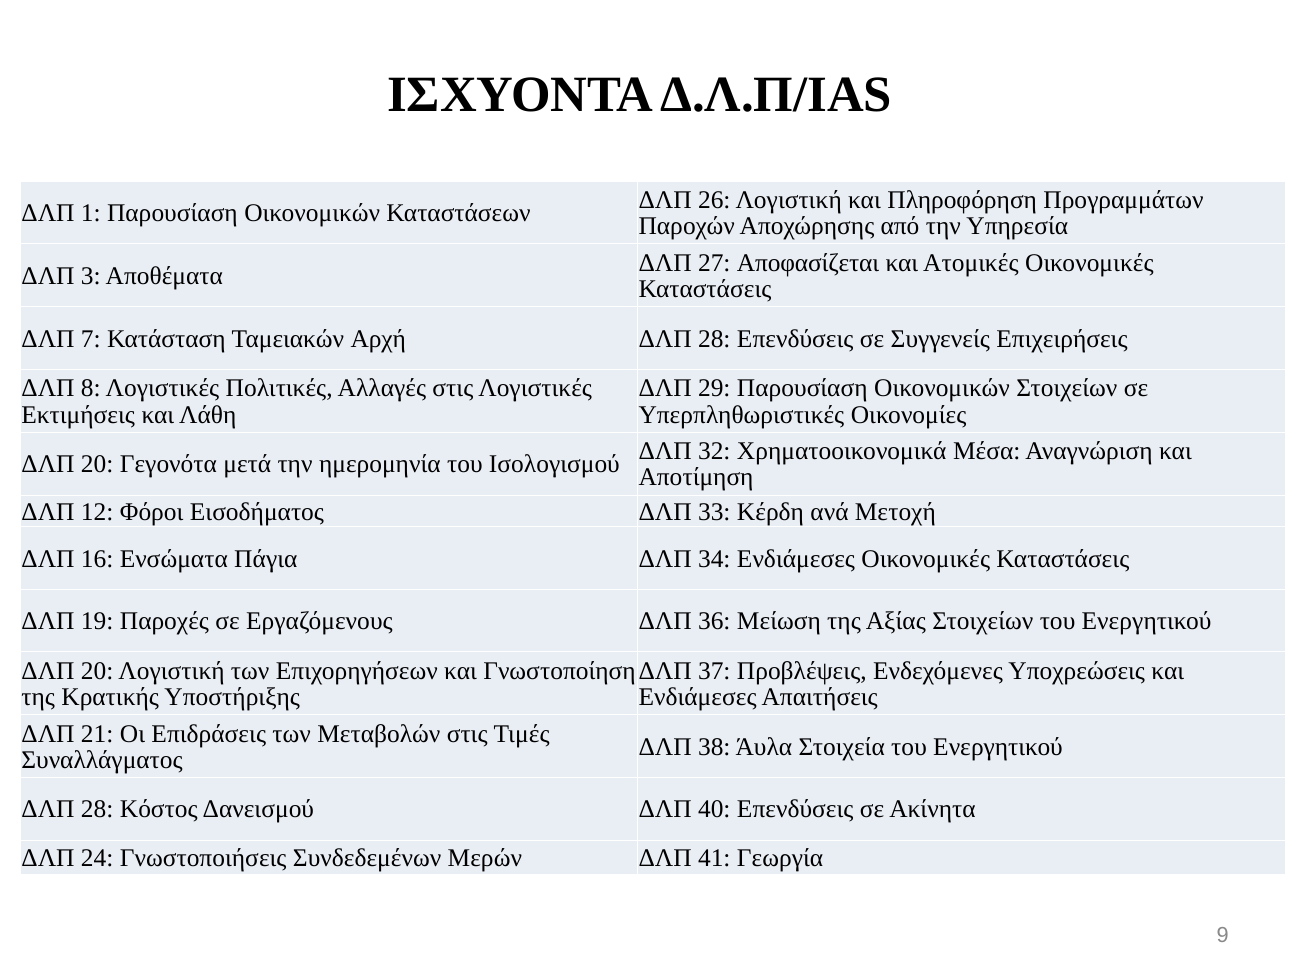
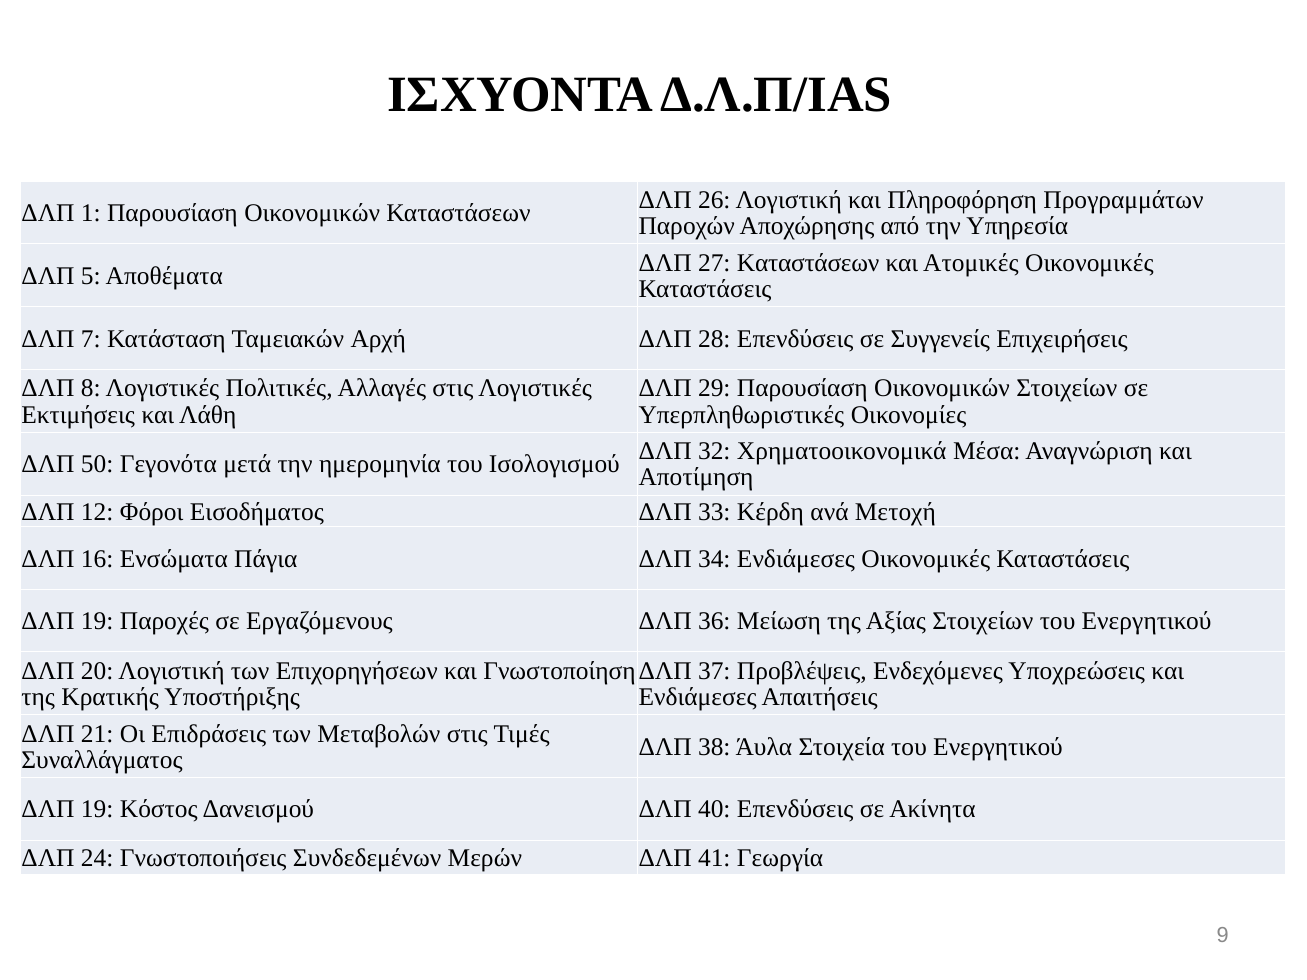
27 Αποφασίζεται: Αποφασίζεται -> Καταστάσεων
3: 3 -> 5
20 at (97, 464): 20 -> 50
28 at (97, 810): 28 -> 19
